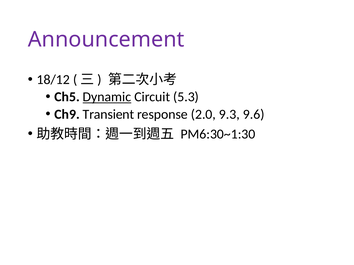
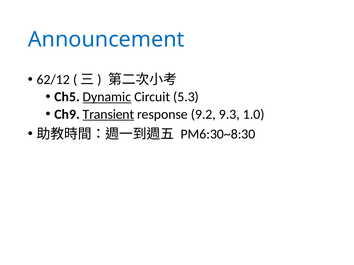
Announcement colour: purple -> blue
18/12: 18/12 -> 62/12
Transient underline: none -> present
2.0: 2.0 -> 9.2
9.6: 9.6 -> 1.0
PM6:30~1:30: PM6:30~1:30 -> PM6:30~8:30
